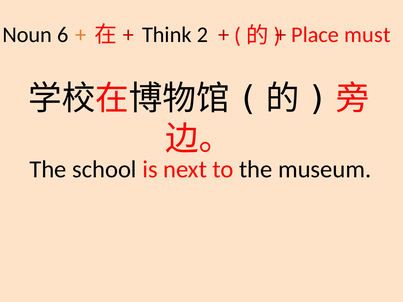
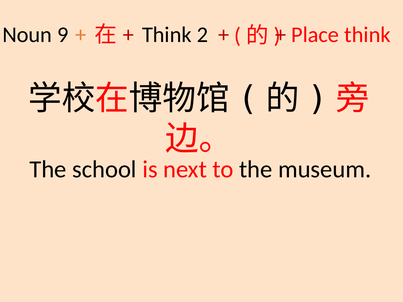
6: 6 -> 9
must at (367, 35): must -> think
